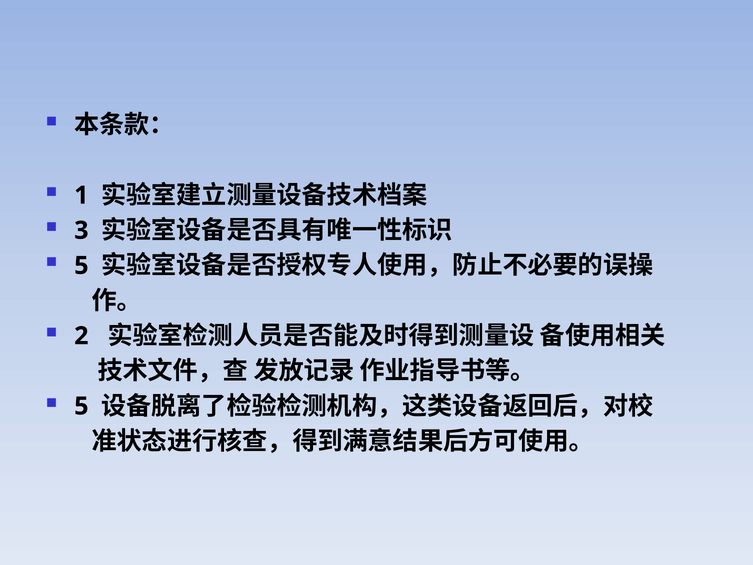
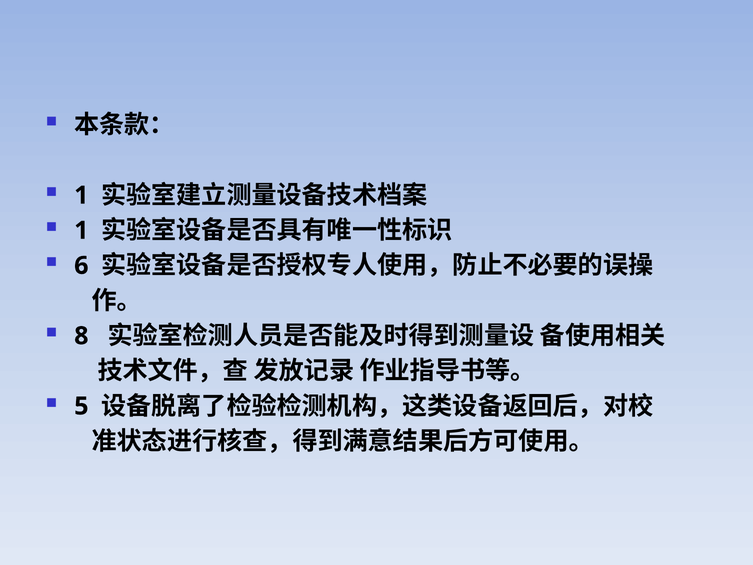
3 at (81, 230): 3 -> 1
5 at (81, 266): 5 -> 6
2: 2 -> 8
